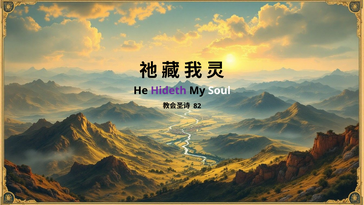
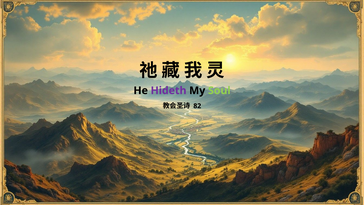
Soul colour: white -> light green
